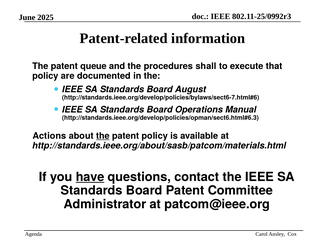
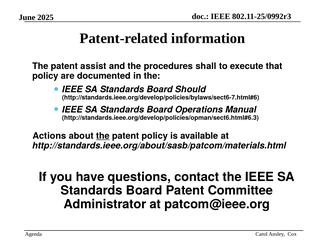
queue: queue -> assist
August: August -> Should
have underline: present -> none
